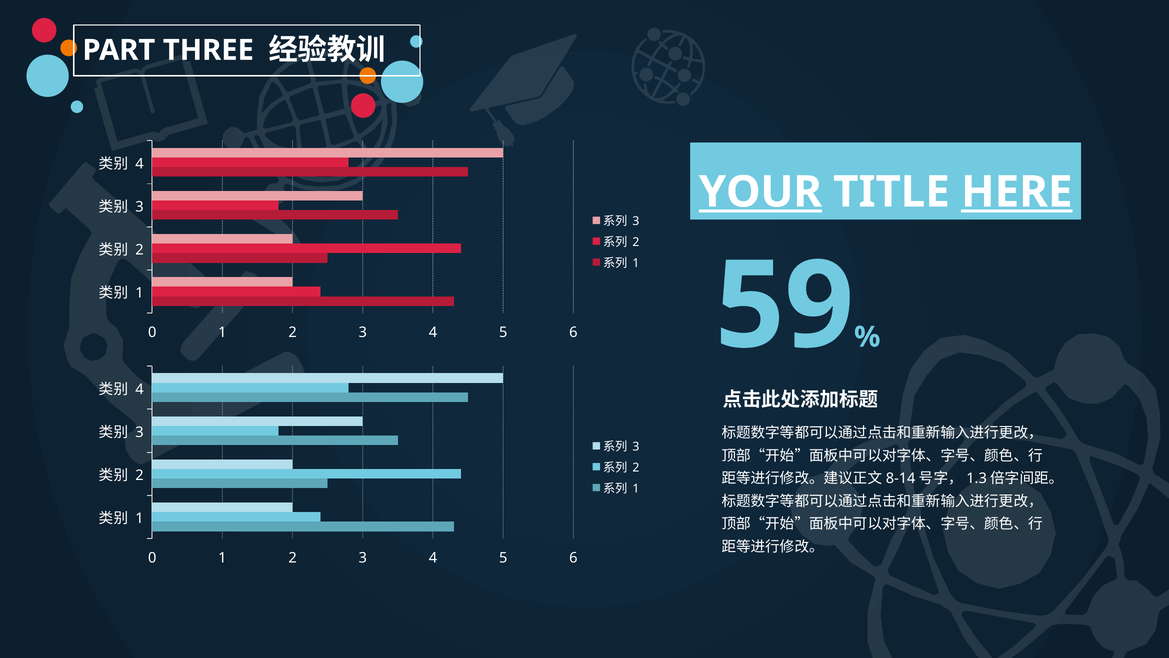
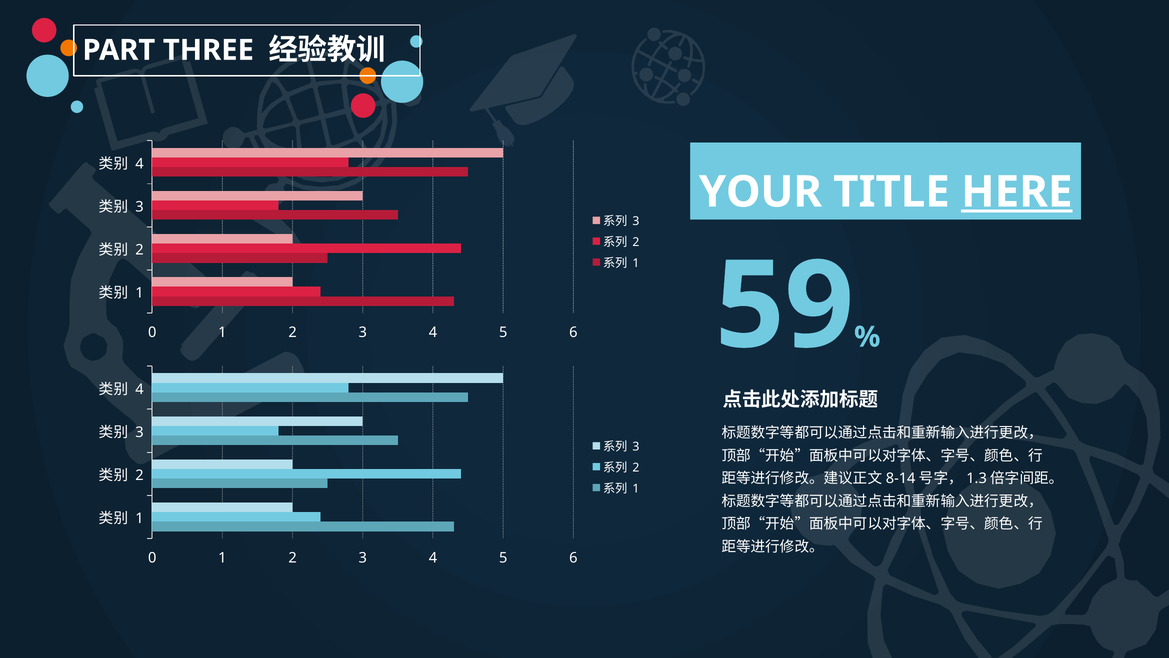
YOUR underline: present -> none
